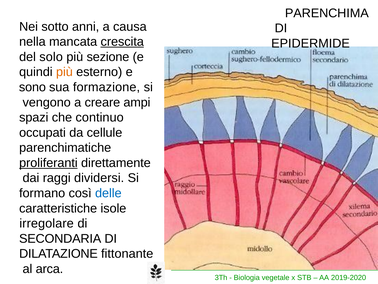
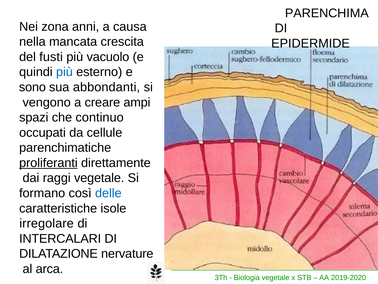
sotto: sotto -> zona
crescita underline: present -> none
solo: solo -> fusti
sezione: sezione -> vacuolo
più at (64, 72) colour: orange -> blue
formazione: formazione -> abbondanti
raggi dividersi: dividersi -> vegetale
SECONDARIA: SECONDARIA -> INTERCALARI
fittonante: fittonante -> nervature
